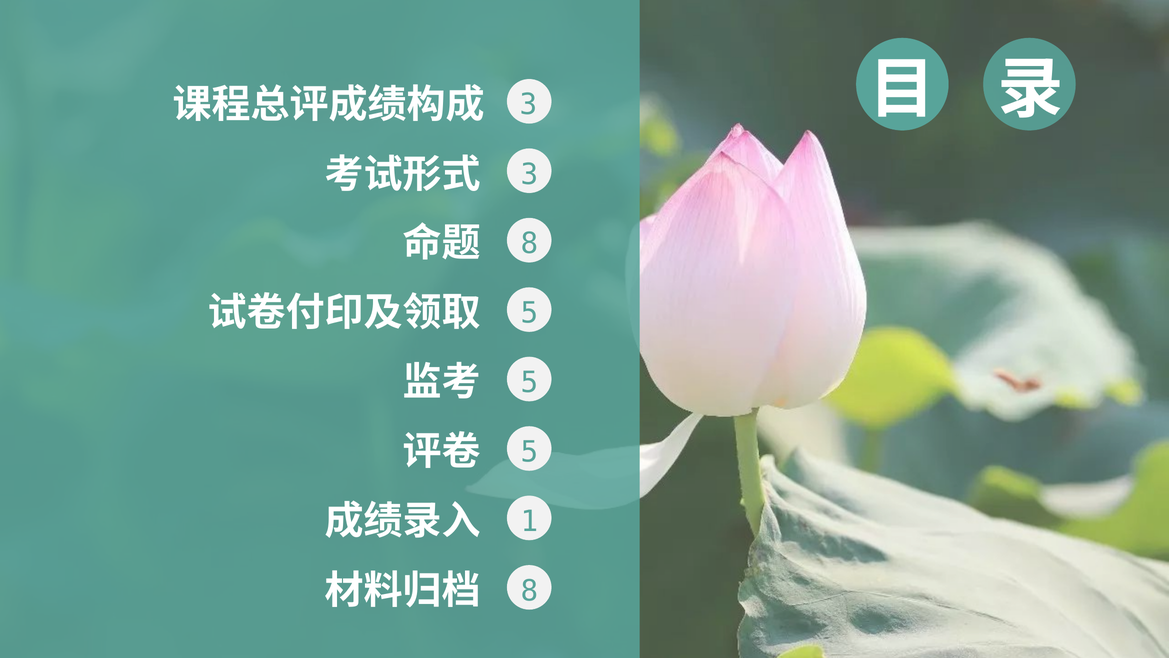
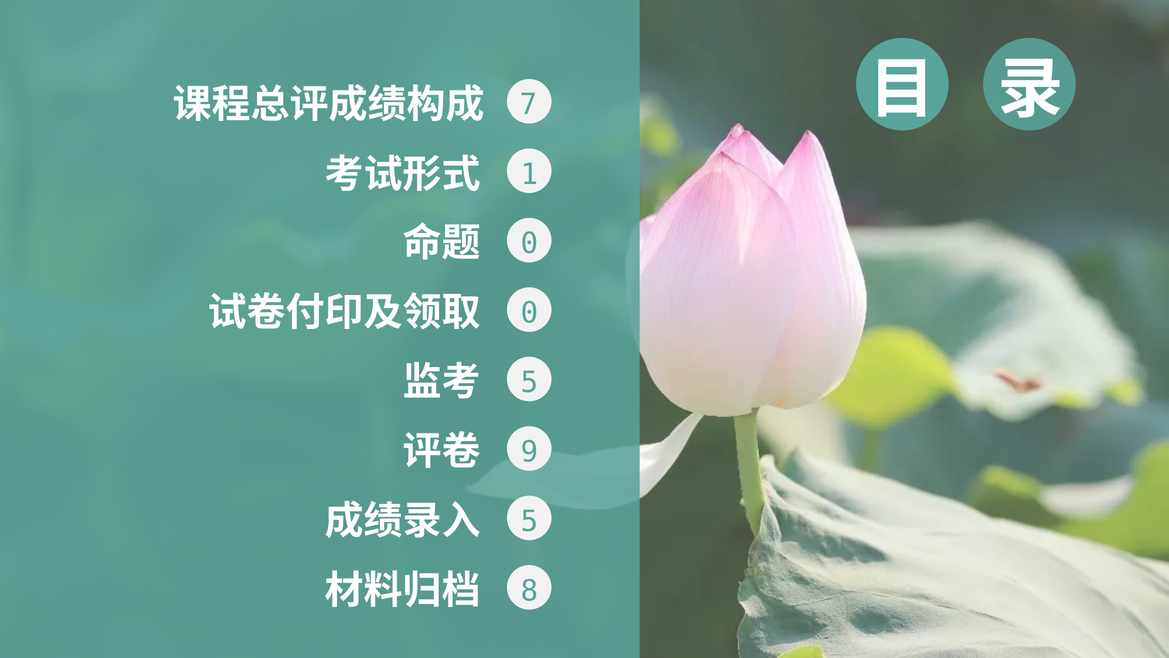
3 at (528, 105): 3 -> 7
3 at (530, 174): 3 -> 1
8 at (530, 244): 8 -> 0
5 at (530, 313): 5 -> 0
5 at (530, 452): 5 -> 9
1 at (530, 521): 1 -> 5
